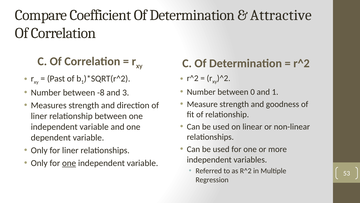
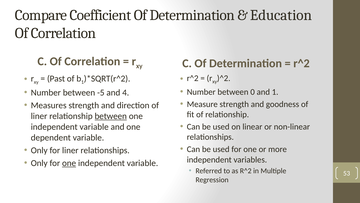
Attractive: Attractive -> Education
-8: -8 -> -5
3: 3 -> 4
between at (111, 116) underline: none -> present
